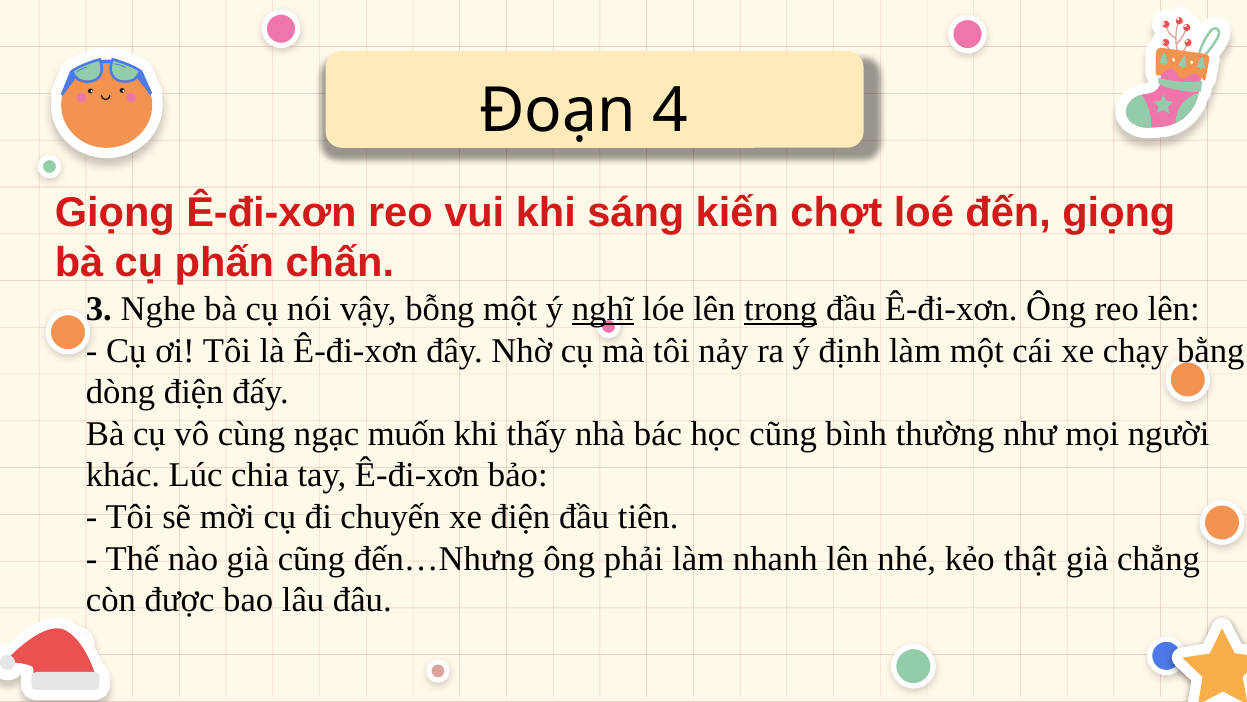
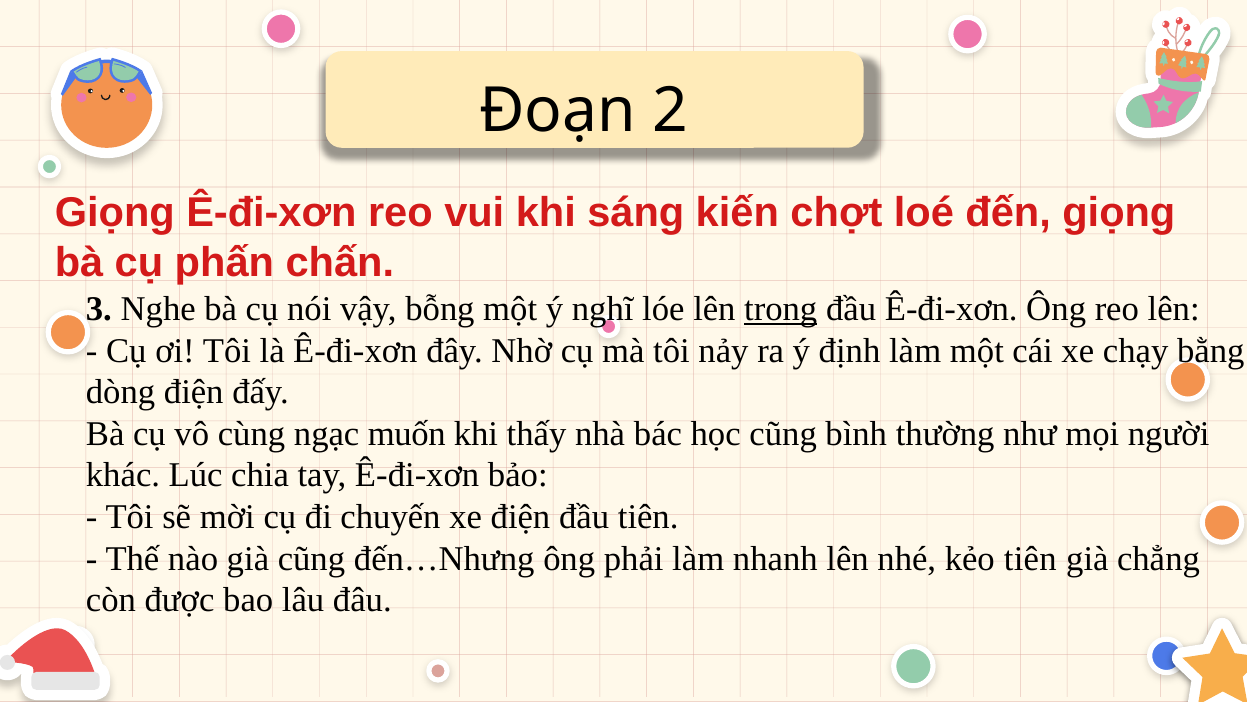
4: 4 -> 2
nghĩ underline: present -> none
kẻo thật: thật -> tiên
